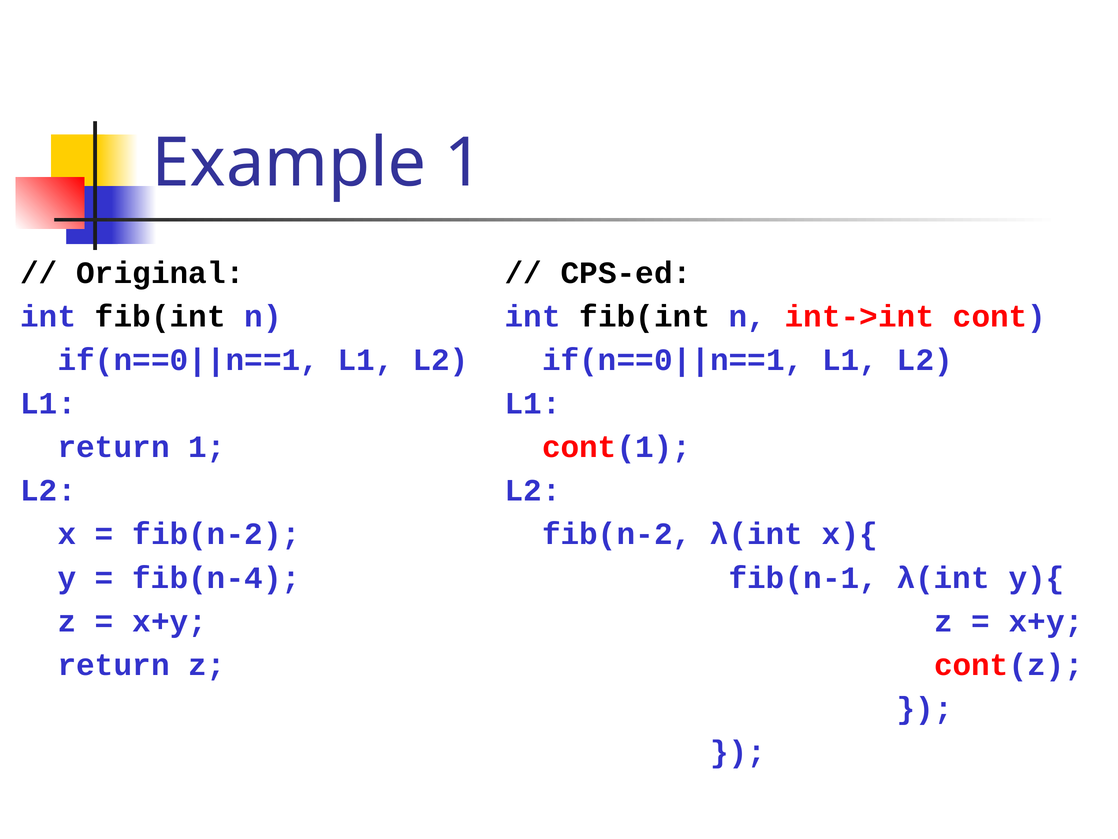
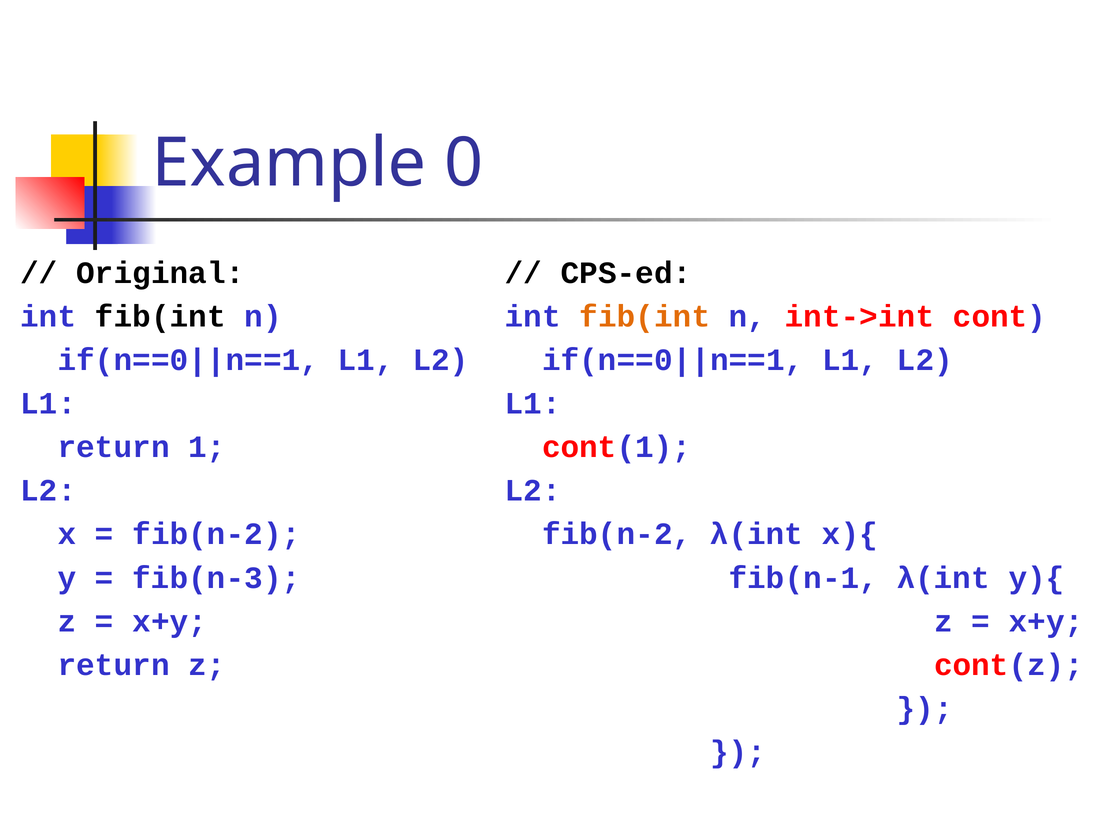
Example 1: 1 -> 0
fib(int at (645, 316) colour: black -> orange
fib(n-4: fib(n-4 -> fib(n-3
